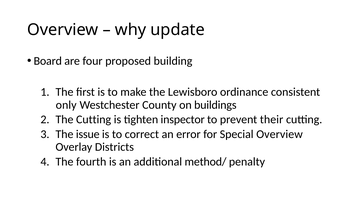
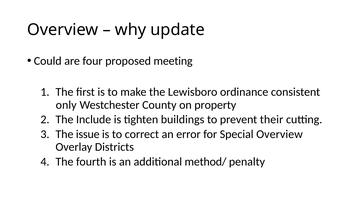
Board: Board -> Could
building: building -> meeting
buildings: buildings -> property
The Cutting: Cutting -> Include
inspector: inspector -> buildings
